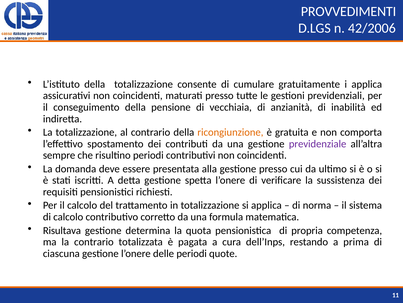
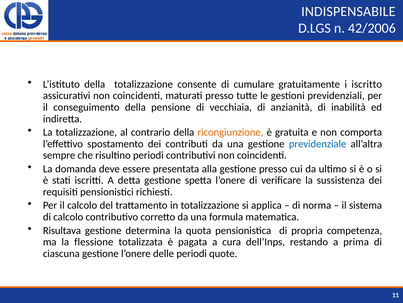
PROVVEDIMENTI: PROVVEDIMENTI -> INDISPENSABILE
i applica: applica -> iscritto
previdenziale colour: purple -> blue
la contrario: contrario -> flessione
